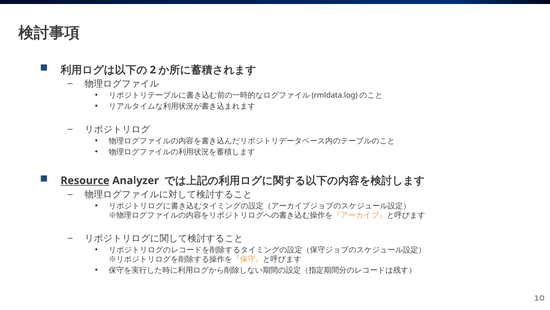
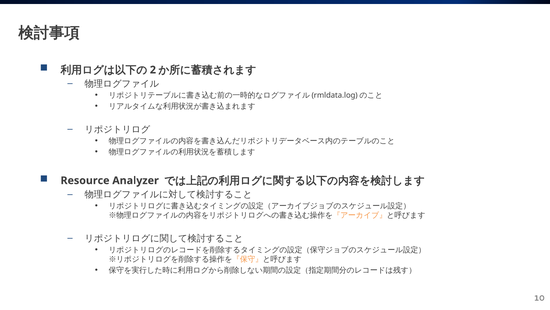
Resource underline: present -> none
